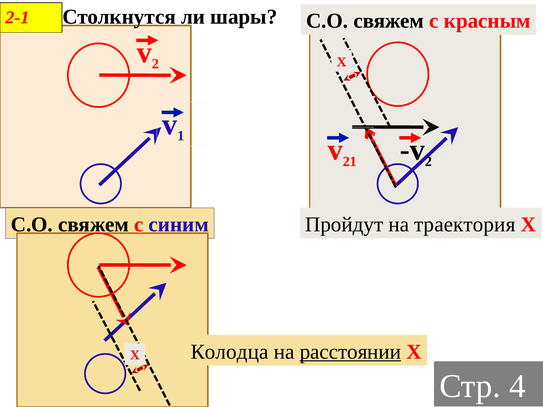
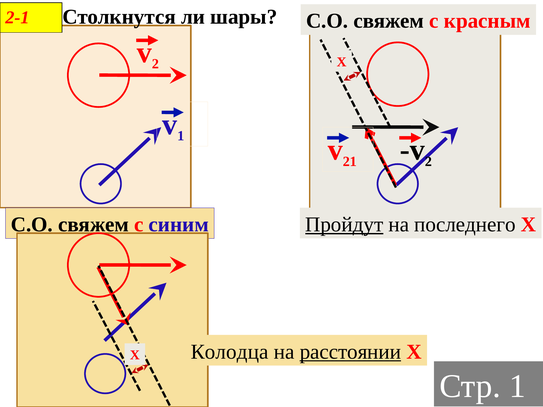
Пройдут underline: none -> present
траектория: траектория -> последнего
Стр 4: 4 -> 1
